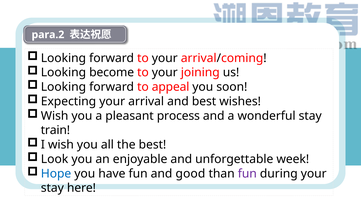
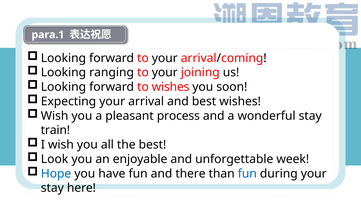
para.2: para.2 -> para.1
become: become -> ranging
to appeal: appeal -> wishes
good: good -> there
fun at (247, 174) colour: purple -> blue
